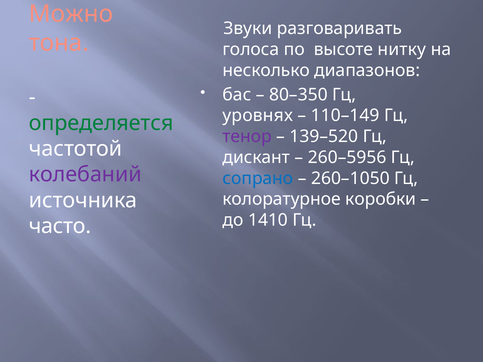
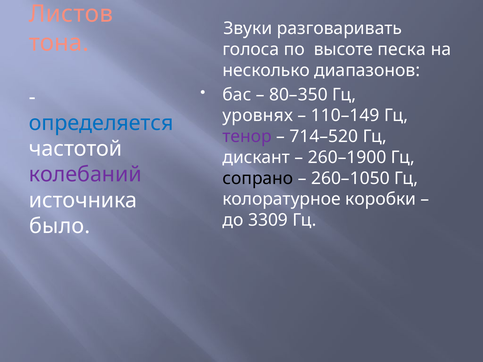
Можно: Можно -> Листов
нитку: нитку -> песка
определяется colour: green -> blue
139–520: 139–520 -> 714–520
260–5956: 260–5956 -> 260–1900
сопрано colour: blue -> black
1410: 1410 -> 3309
часто: часто -> было
